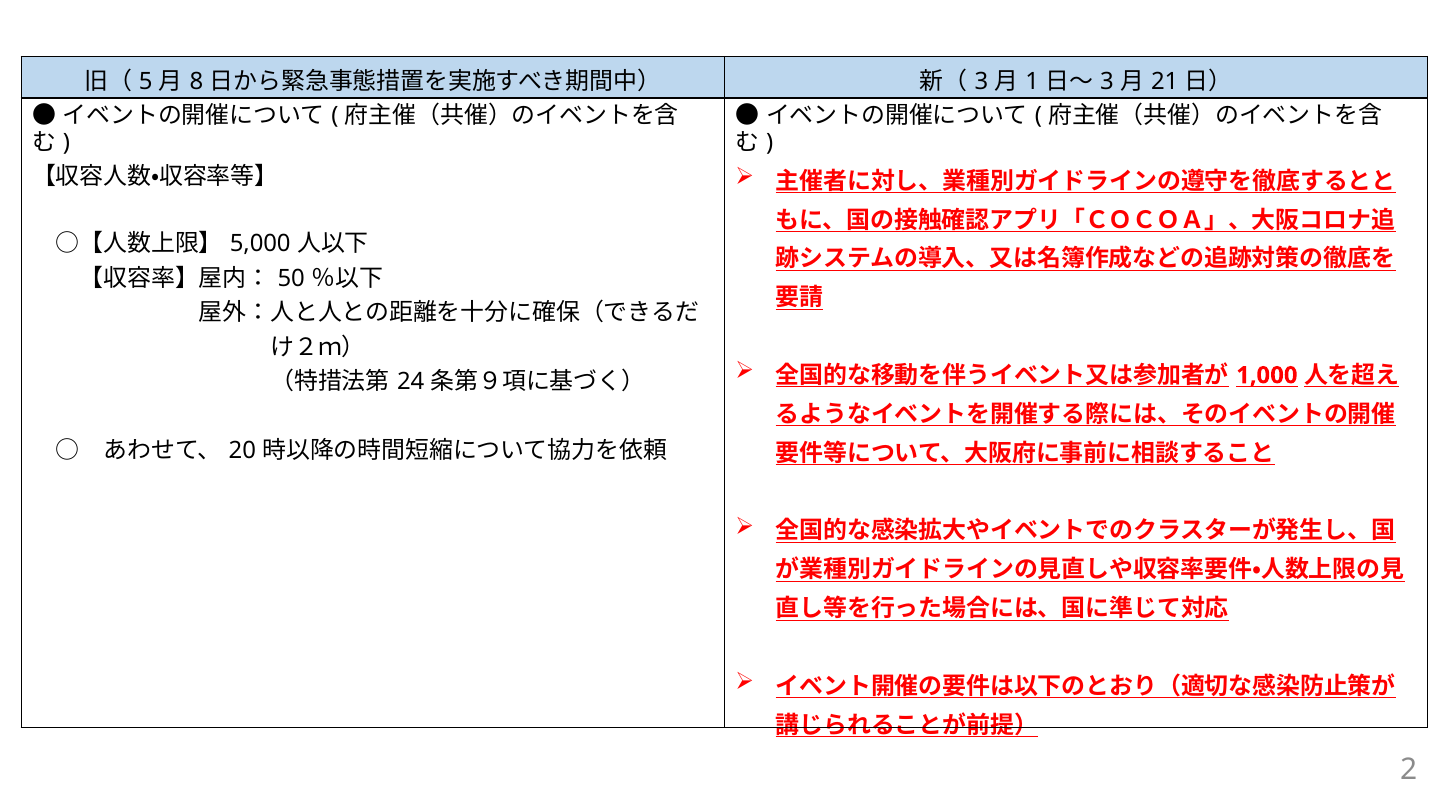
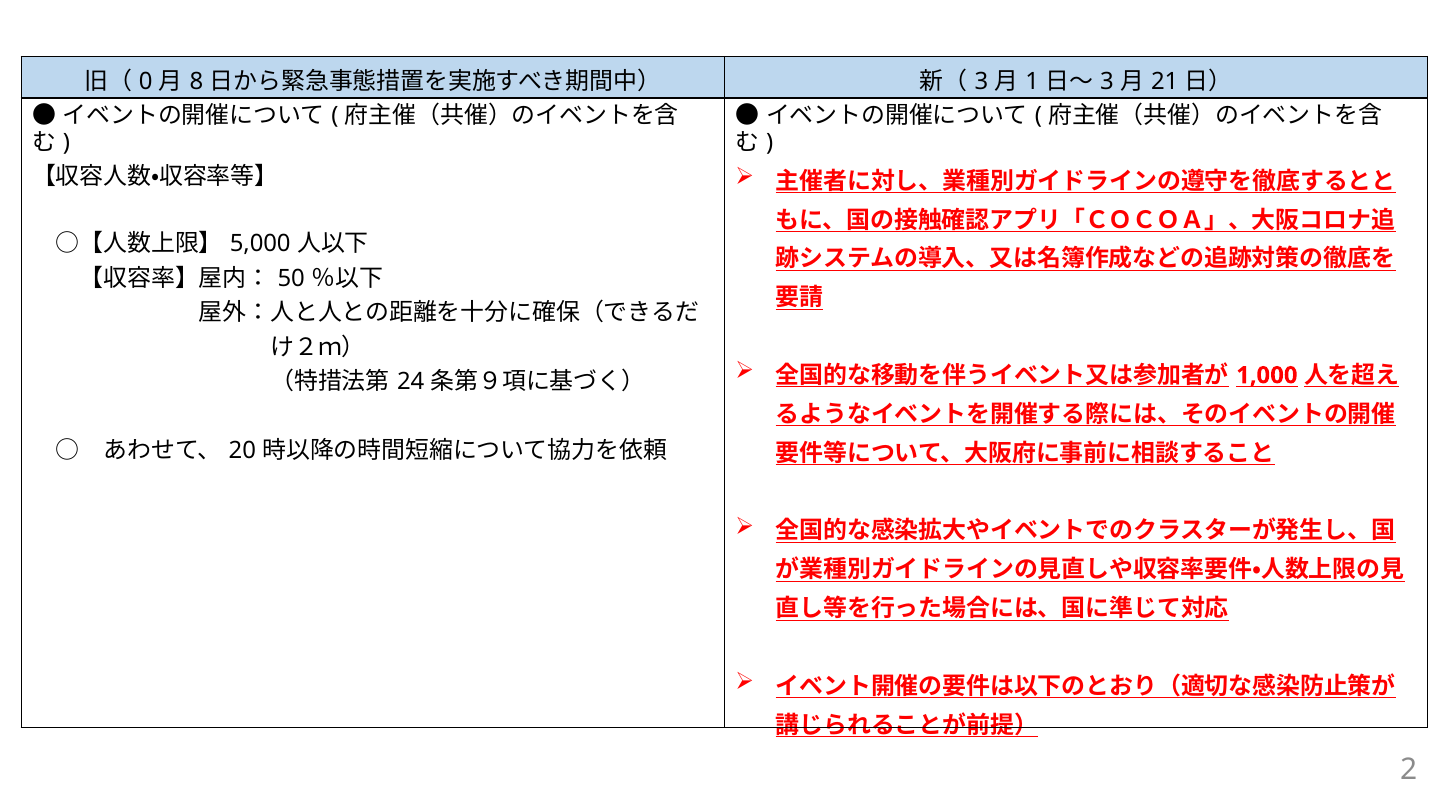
5: 5 -> 0
